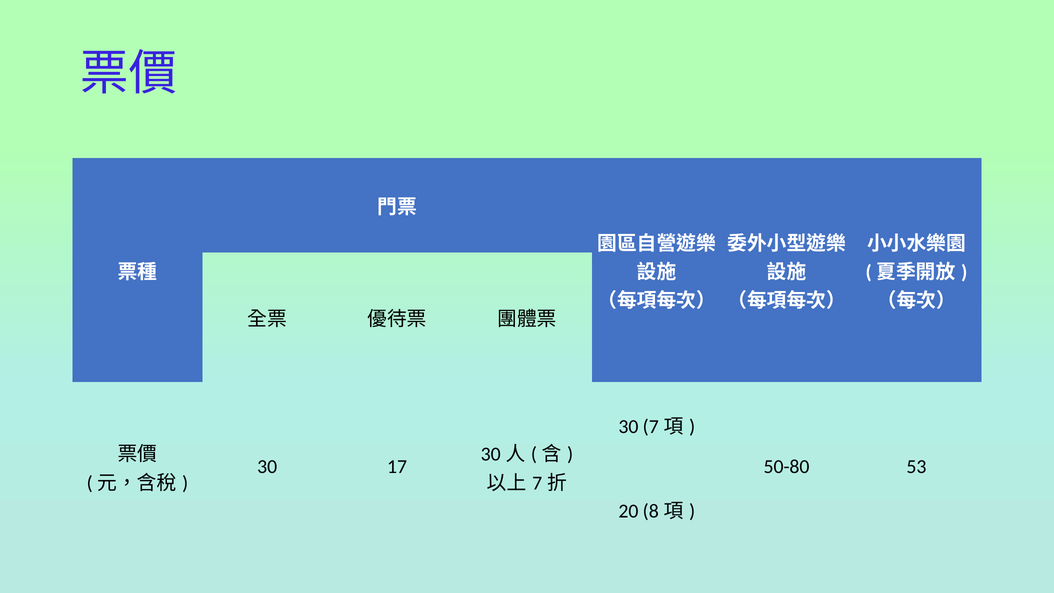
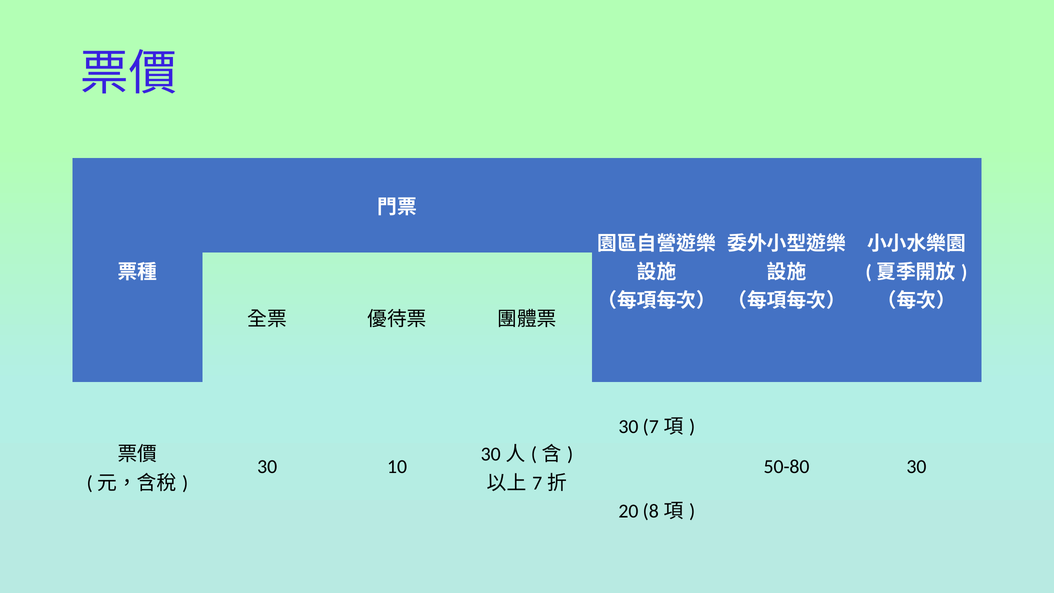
17: 17 -> 10
50-80 53: 53 -> 30
